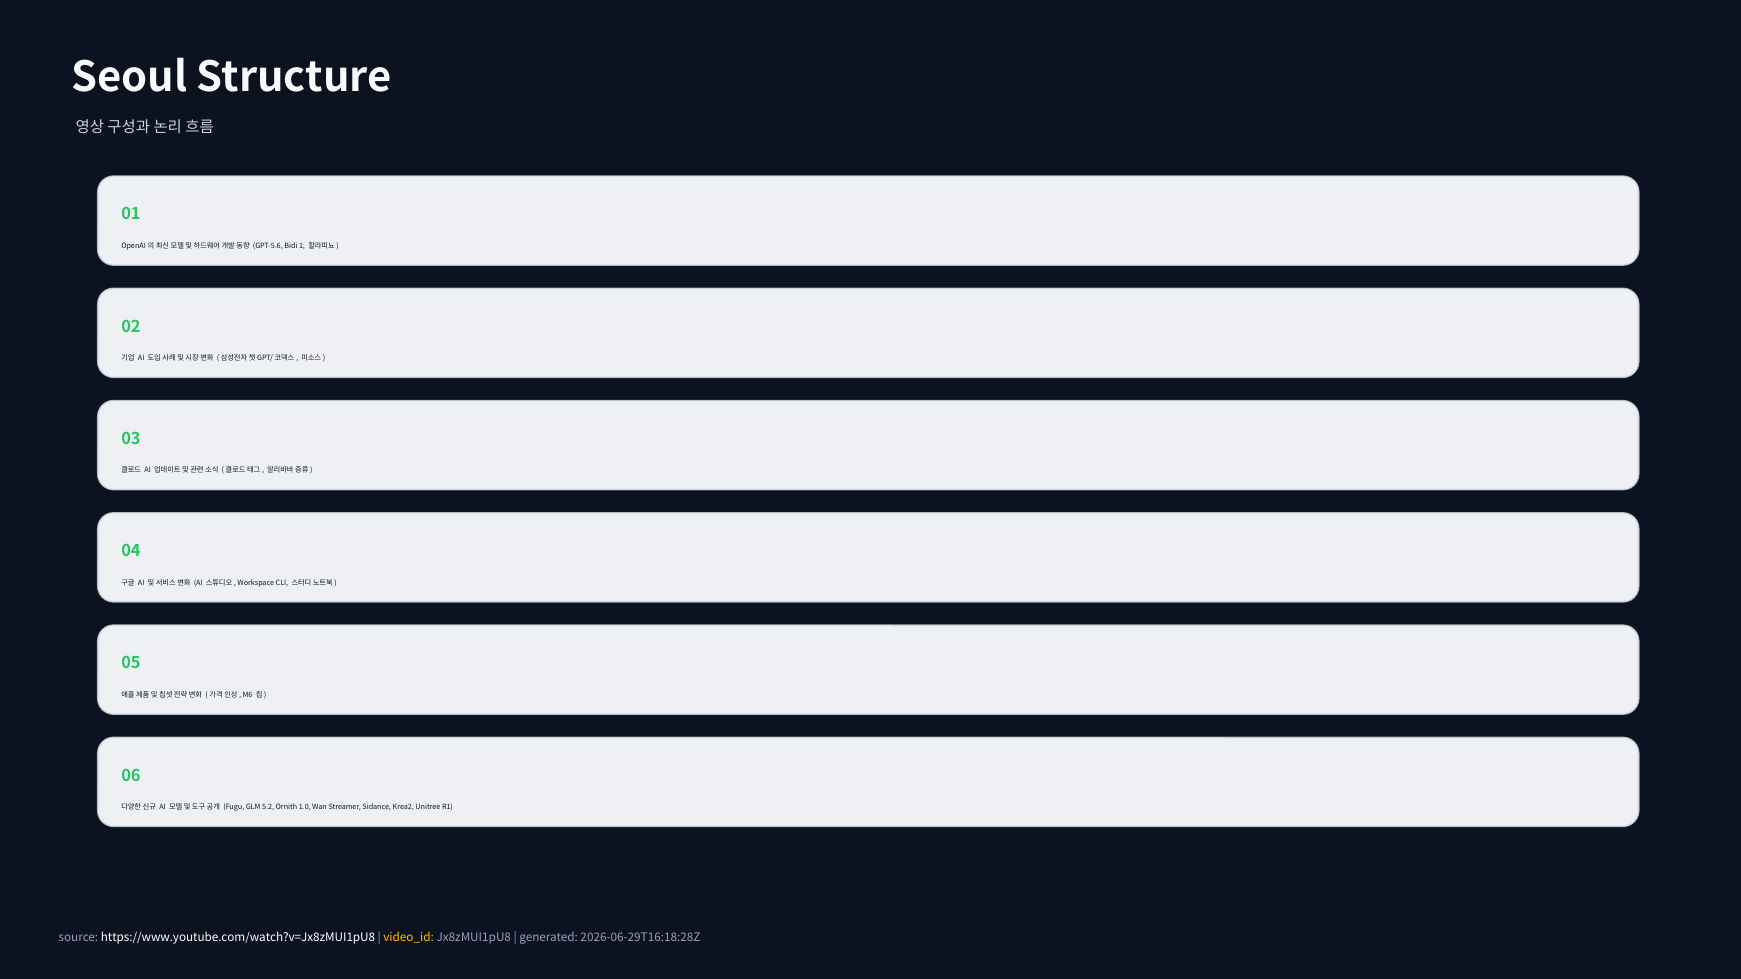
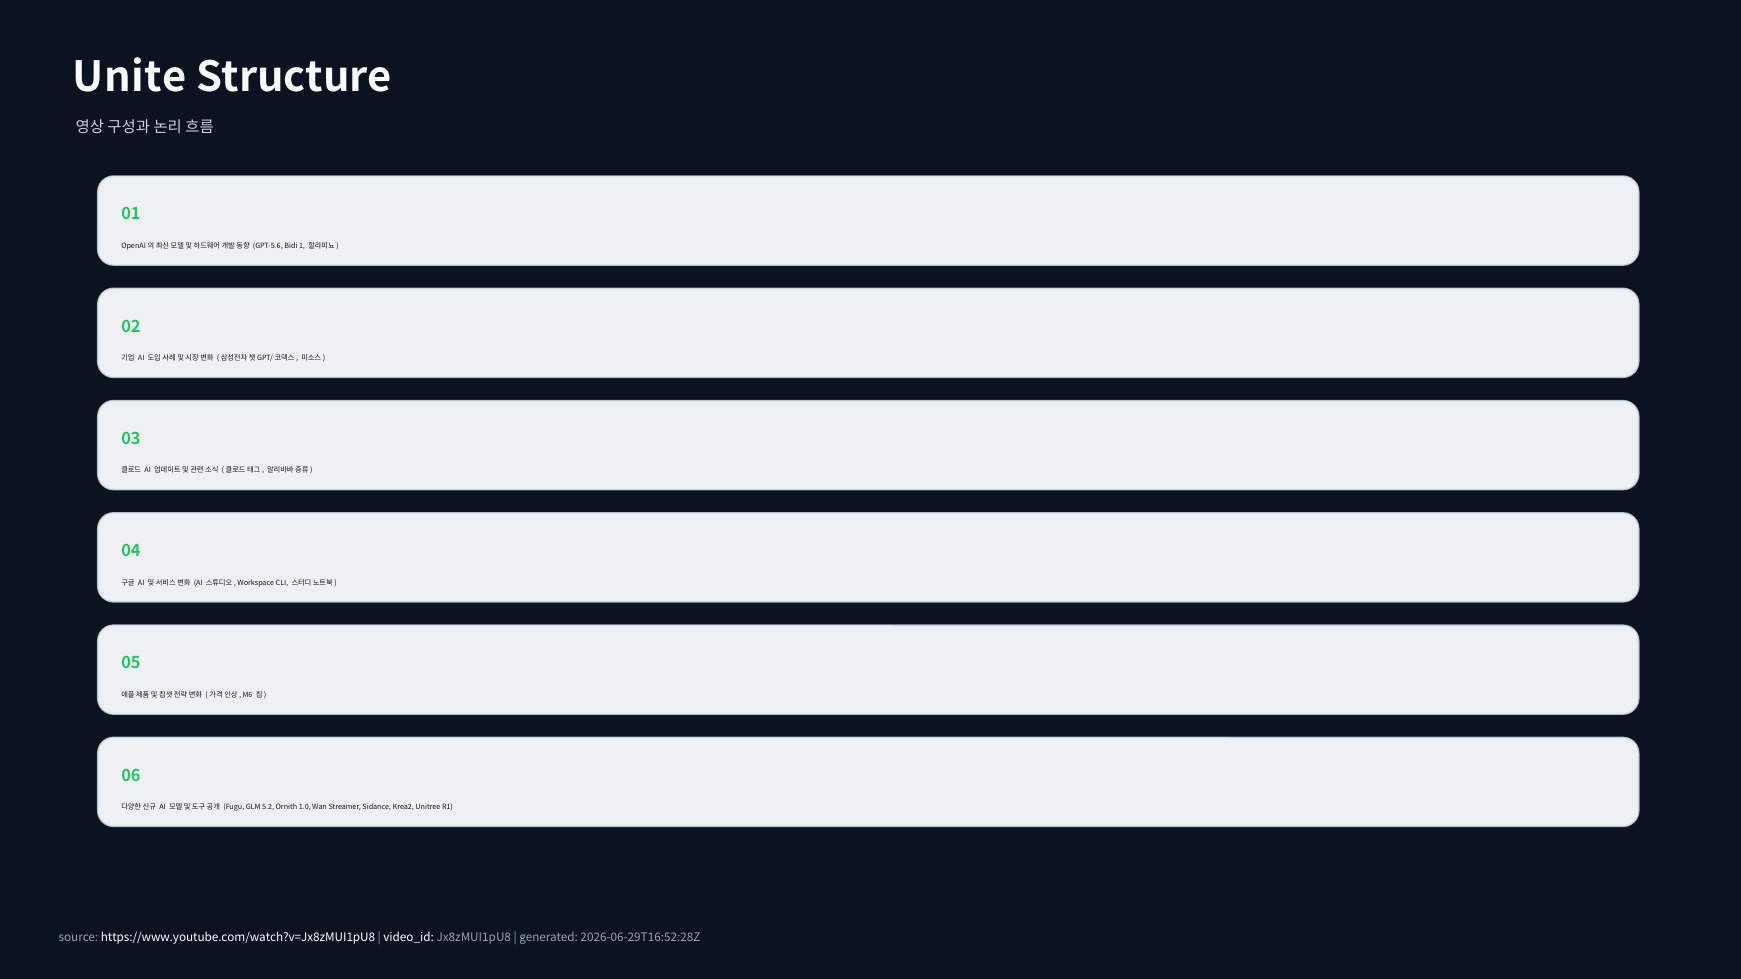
Seoul: Seoul -> Unite
video_id colour: yellow -> white
2026-06-29T16:18:28Z: 2026-06-29T16:18:28Z -> 2026-06-29T16:52:28Z
